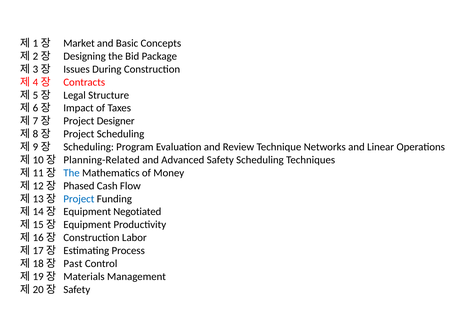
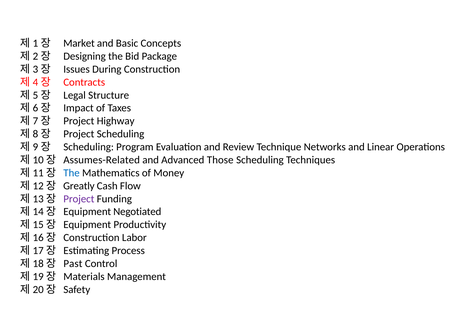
Designer: Designer -> Highway
Planning-Related: Planning-Related -> Assumes-Related
Advanced Safety: Safety -> Those
Phased: Phased -> Greatly
Project at (79, 199) colour: blue -> purple
